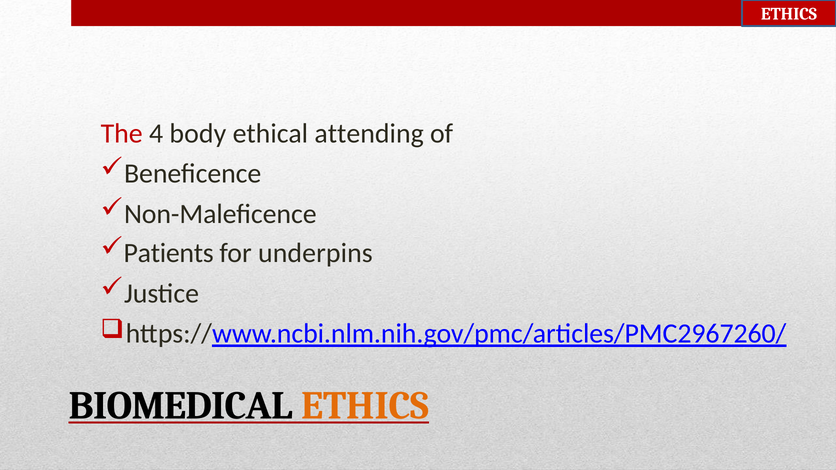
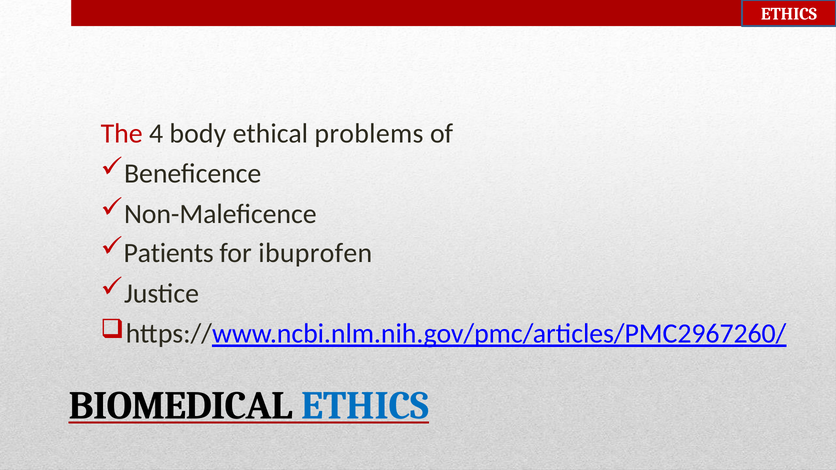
attending: attending -> problems
underpins: underpins -> ibuprofen
ETHICS at (365, 406) colour: orange -> blue
